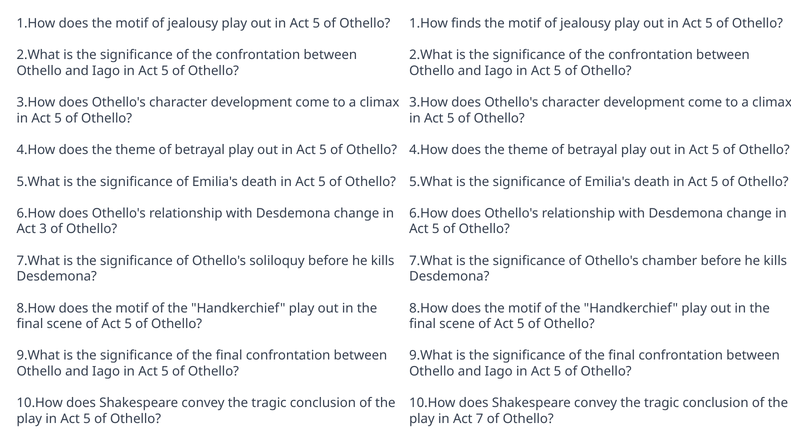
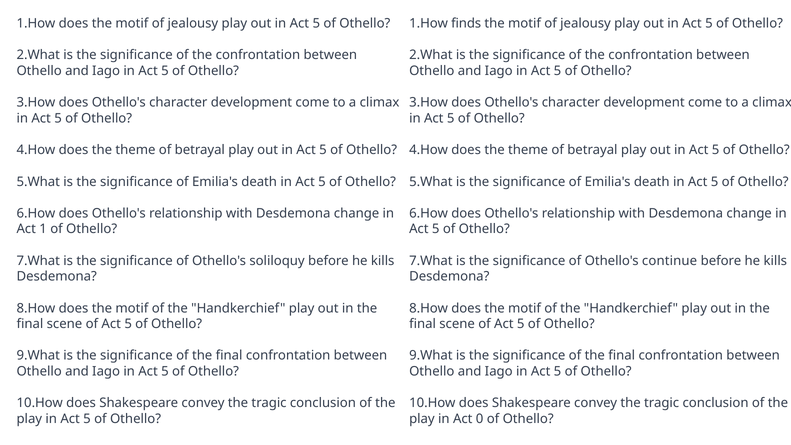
3: 3 -> 1
chamber: chamber -> continue
7: 7 -> 0
